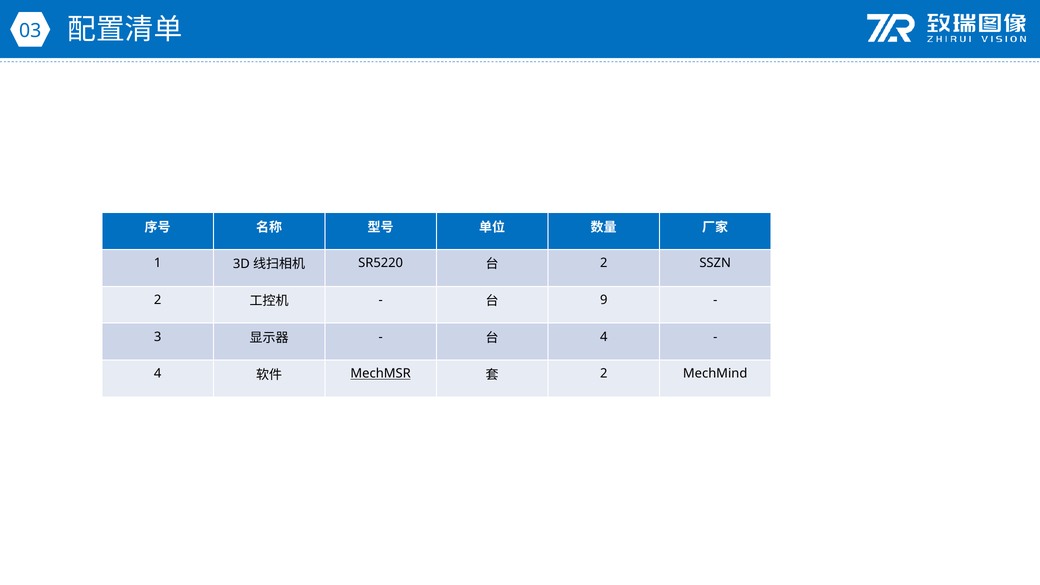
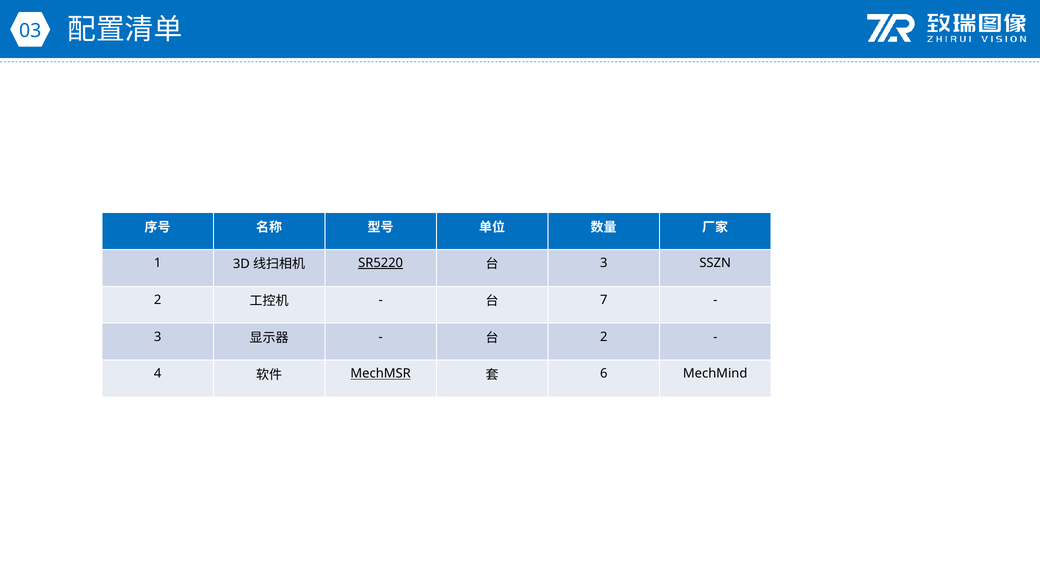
SR5220 underline: none -> present
2 at (604, 263): 2 -> 3
9: 9 -> 7
4 at (604, 337): 4 -> 2
2 at (604, 374): 2 -> 6
